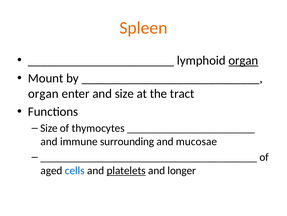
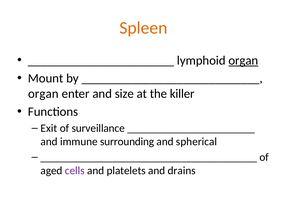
tract: tract -> killer
Size at (49, 128): Size -> Exit
thymocytes: thymocytes -> surveillance
mucosae: mucosae -> spherical
cells colour: blue -> purple
platelets underline: present -> none
longer: longer -> drains
